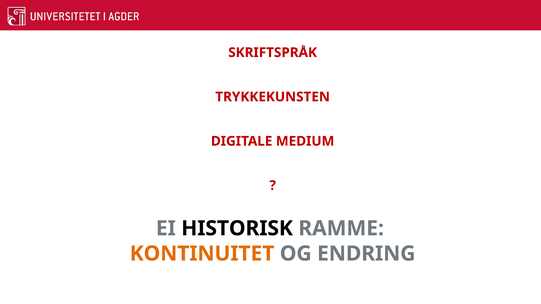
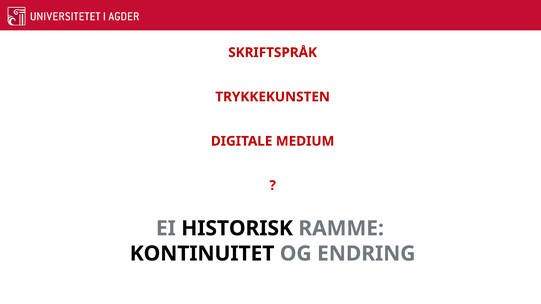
KONTINUITET colour: orange -> black
